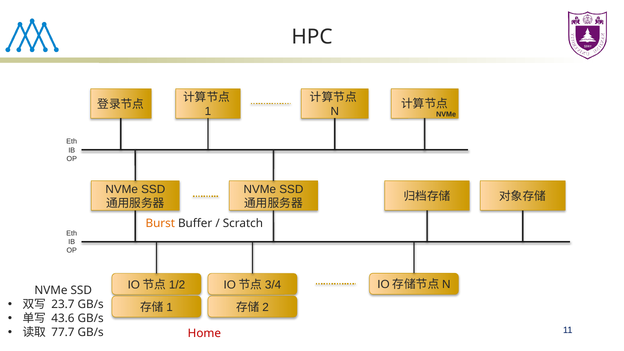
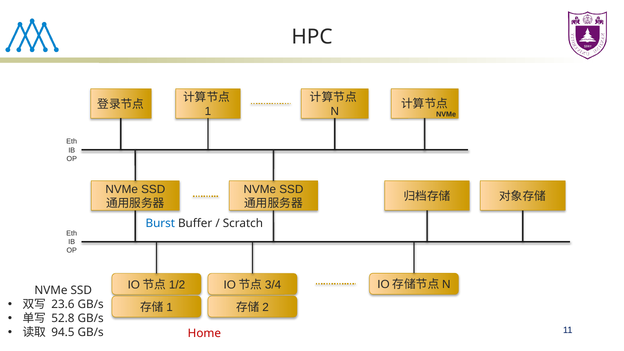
Burst colour: orange -> blue
23.7: 23.7 -> 23.6
43.6: 43.6 -> 52.8
77.7: 77.7 -> 94.5
